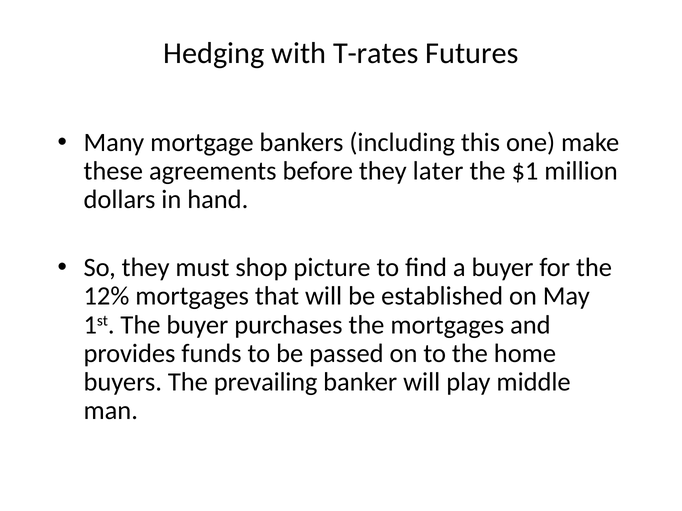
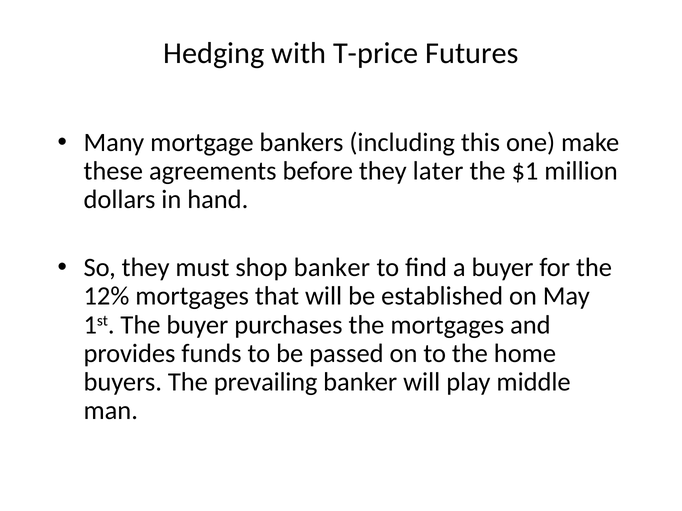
T-rates: T-rates -> T-price
shop picture: picture -> banker
